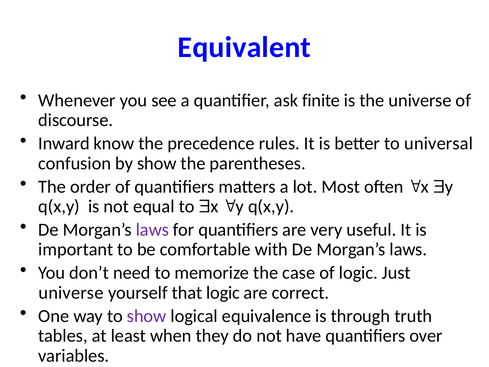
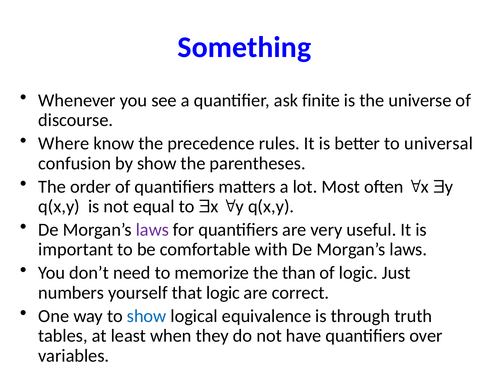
Equivalent: Equivalent -> Something
Inward: Inward -> Where
case: case -> than
universe at (71, 292): universe -> numbers
show at (147, 316) colour: purple -> blue
